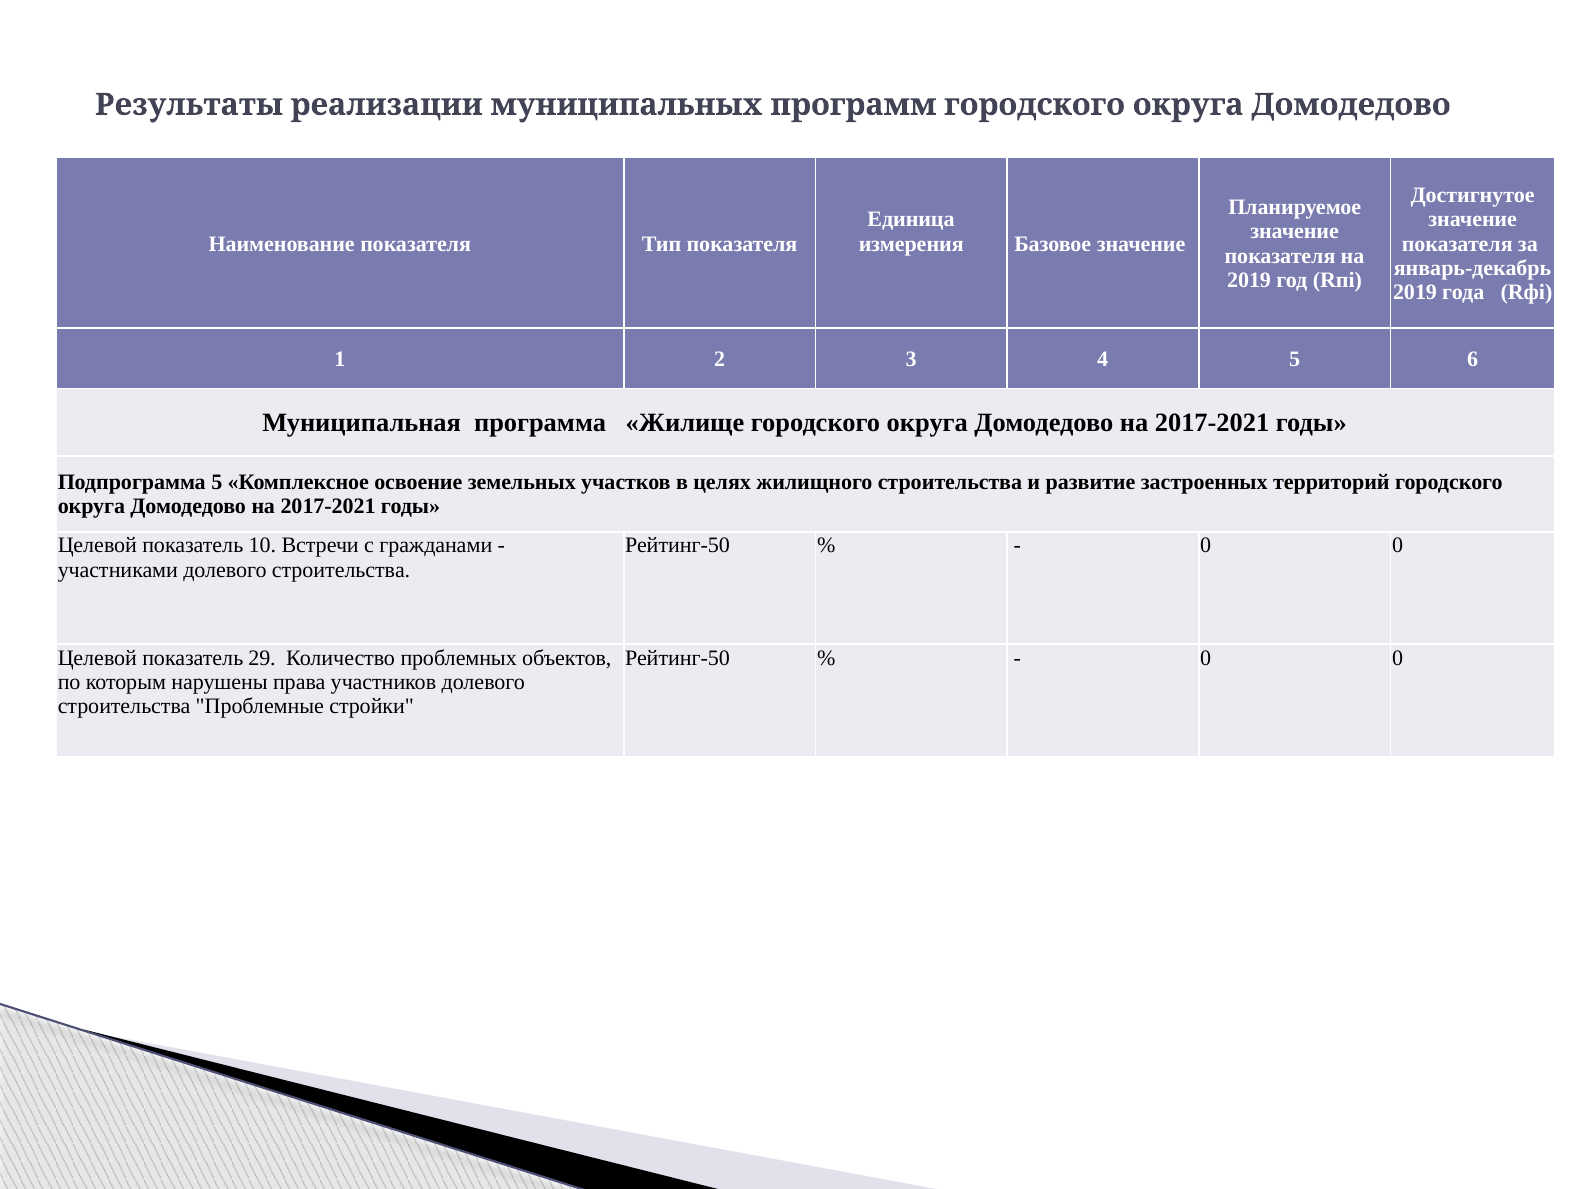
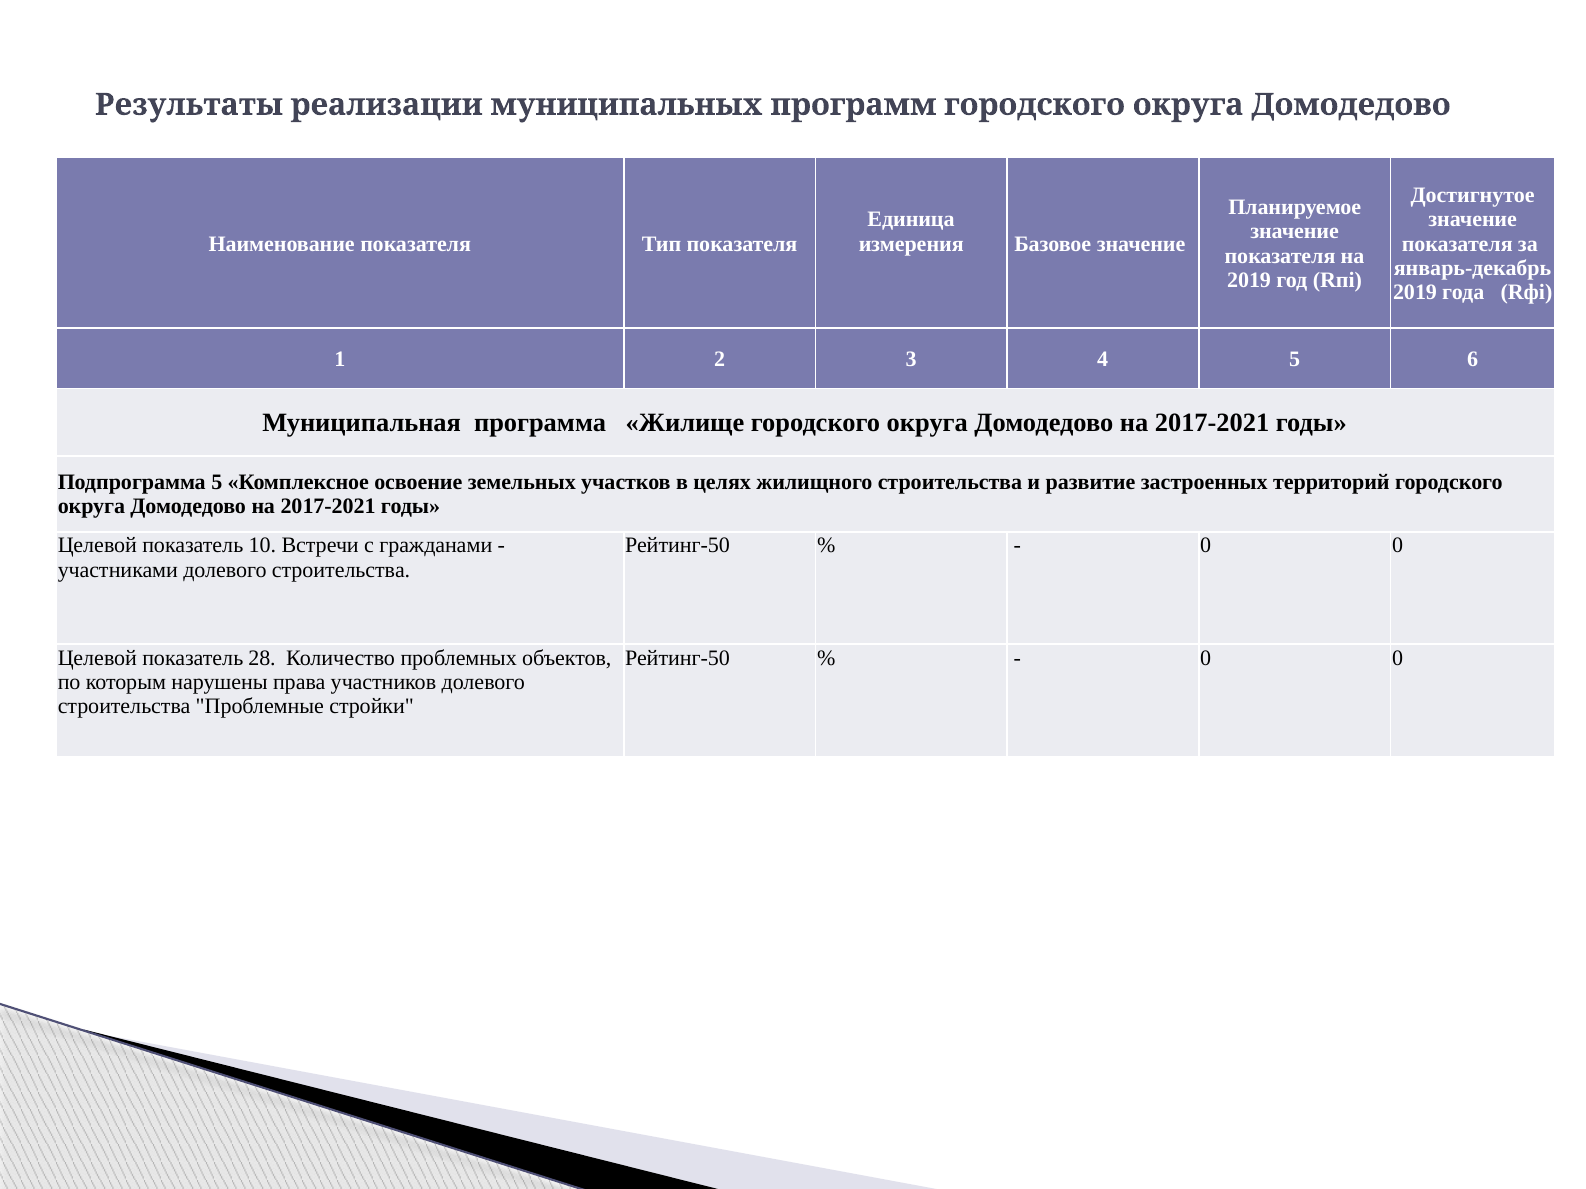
29: 29 -> 28
